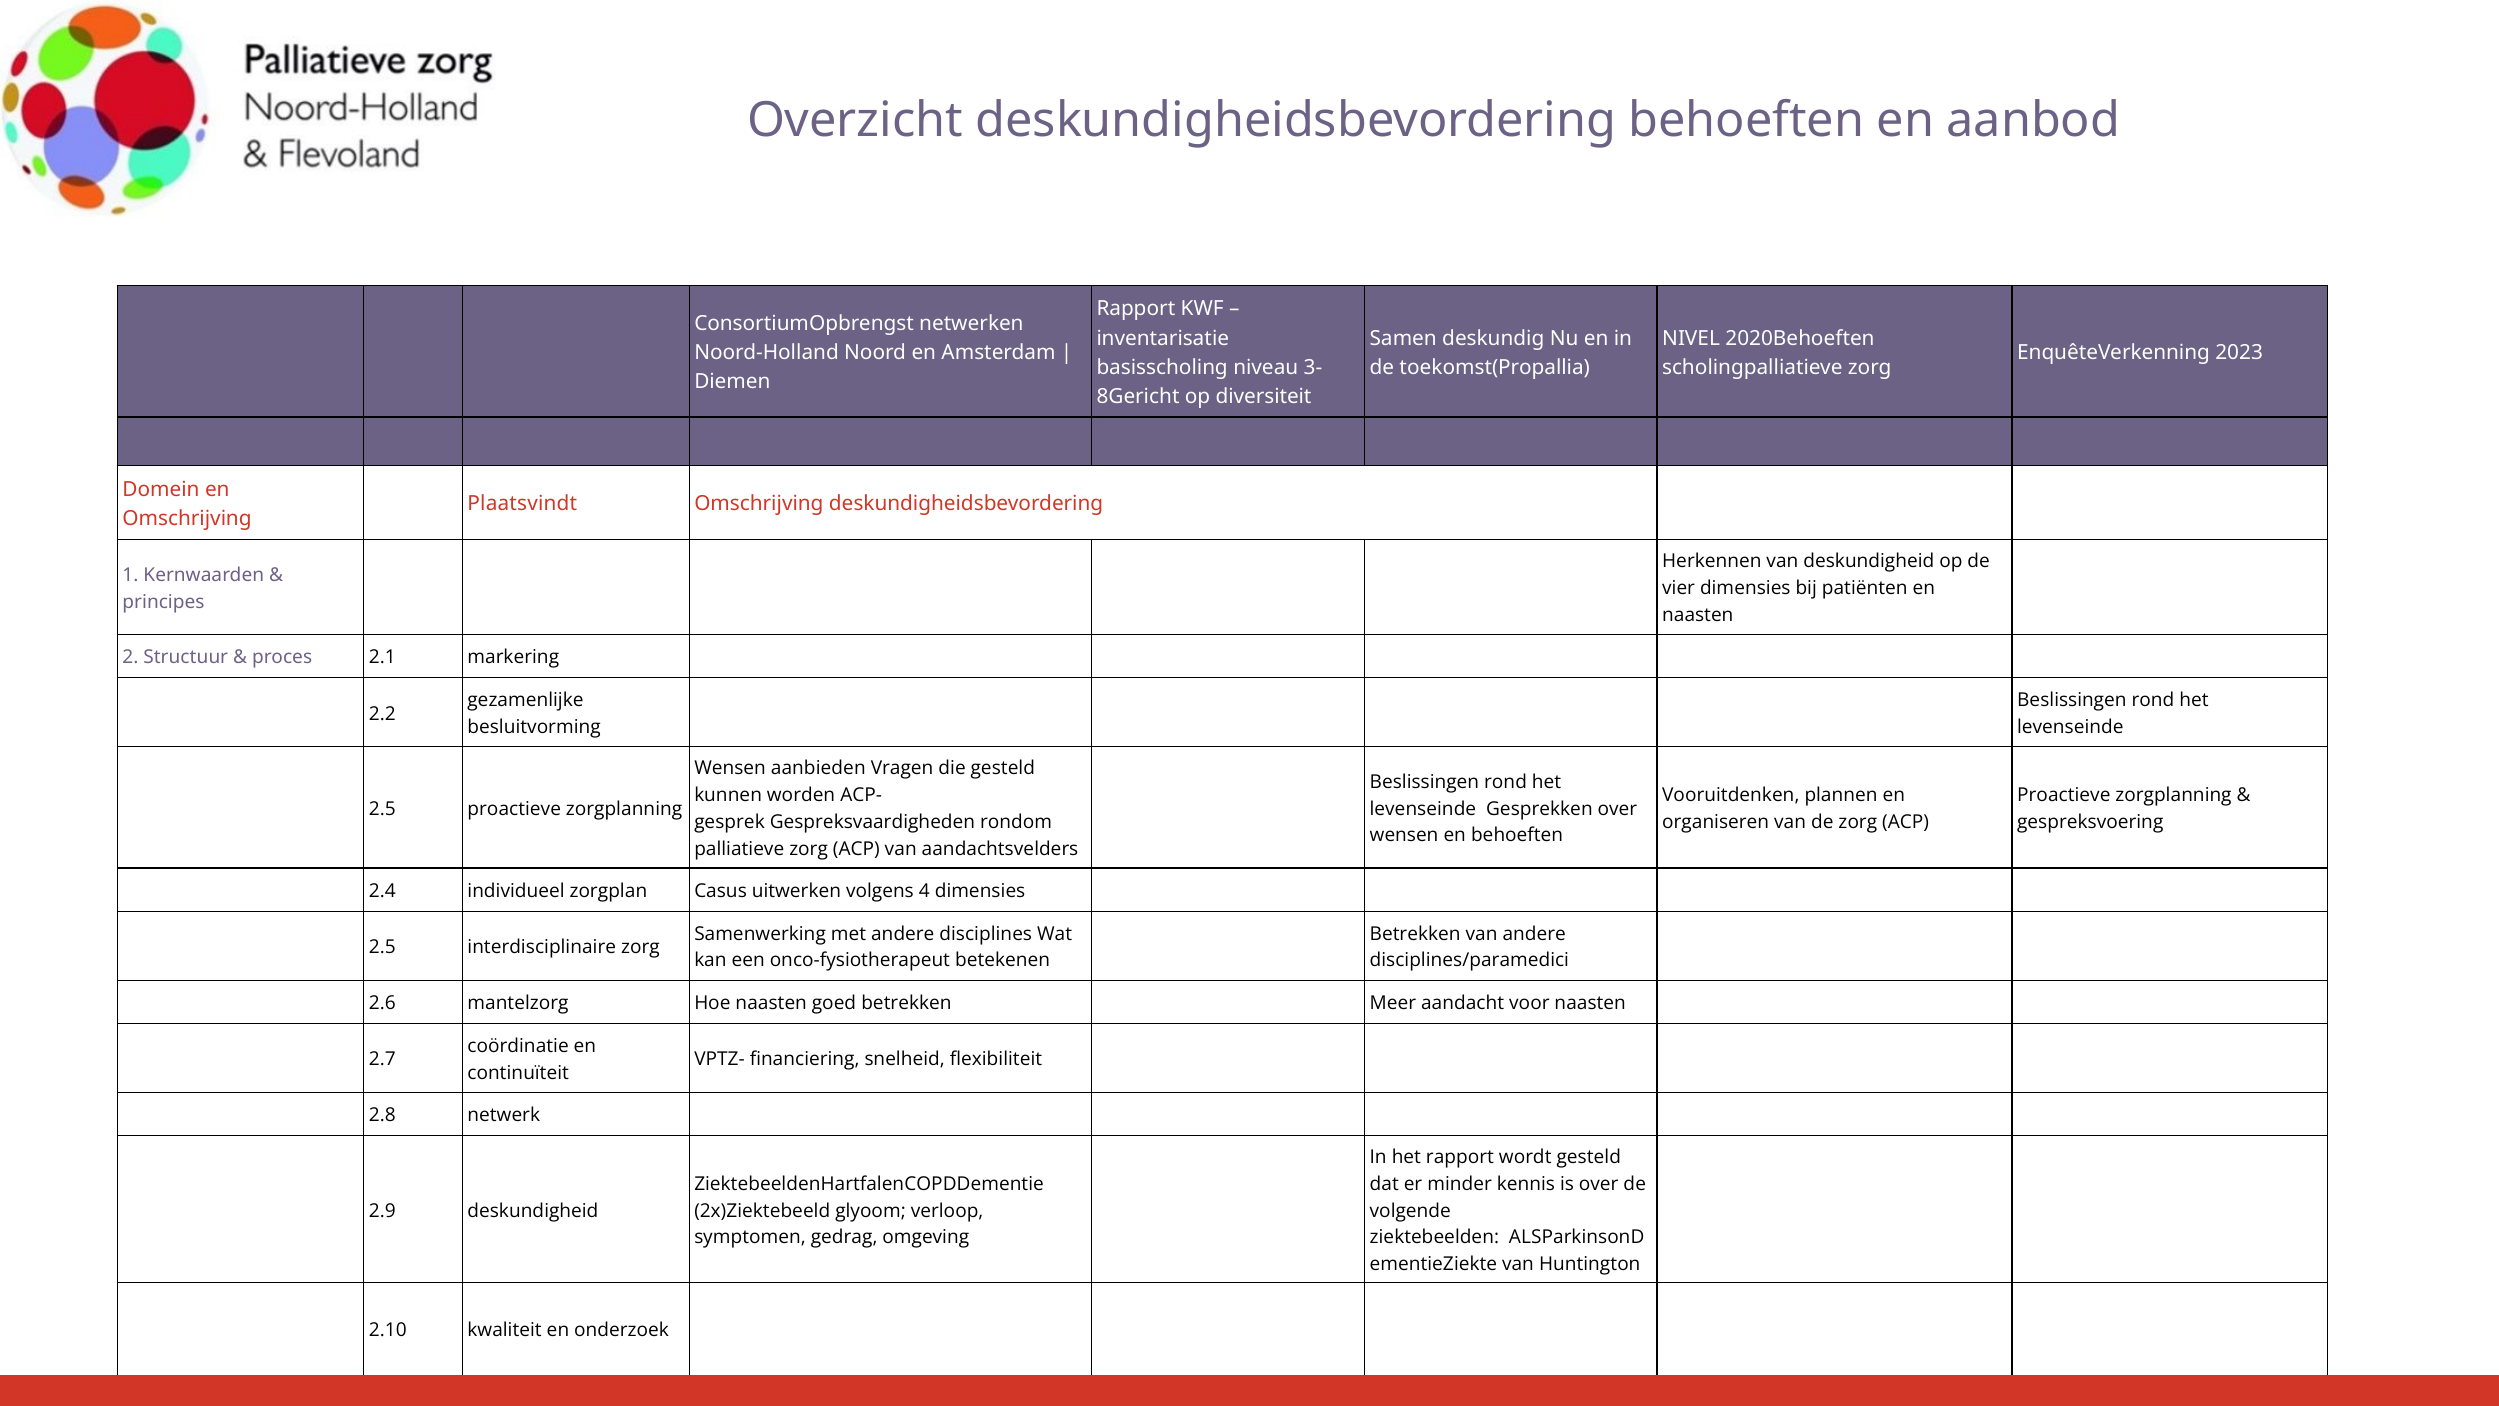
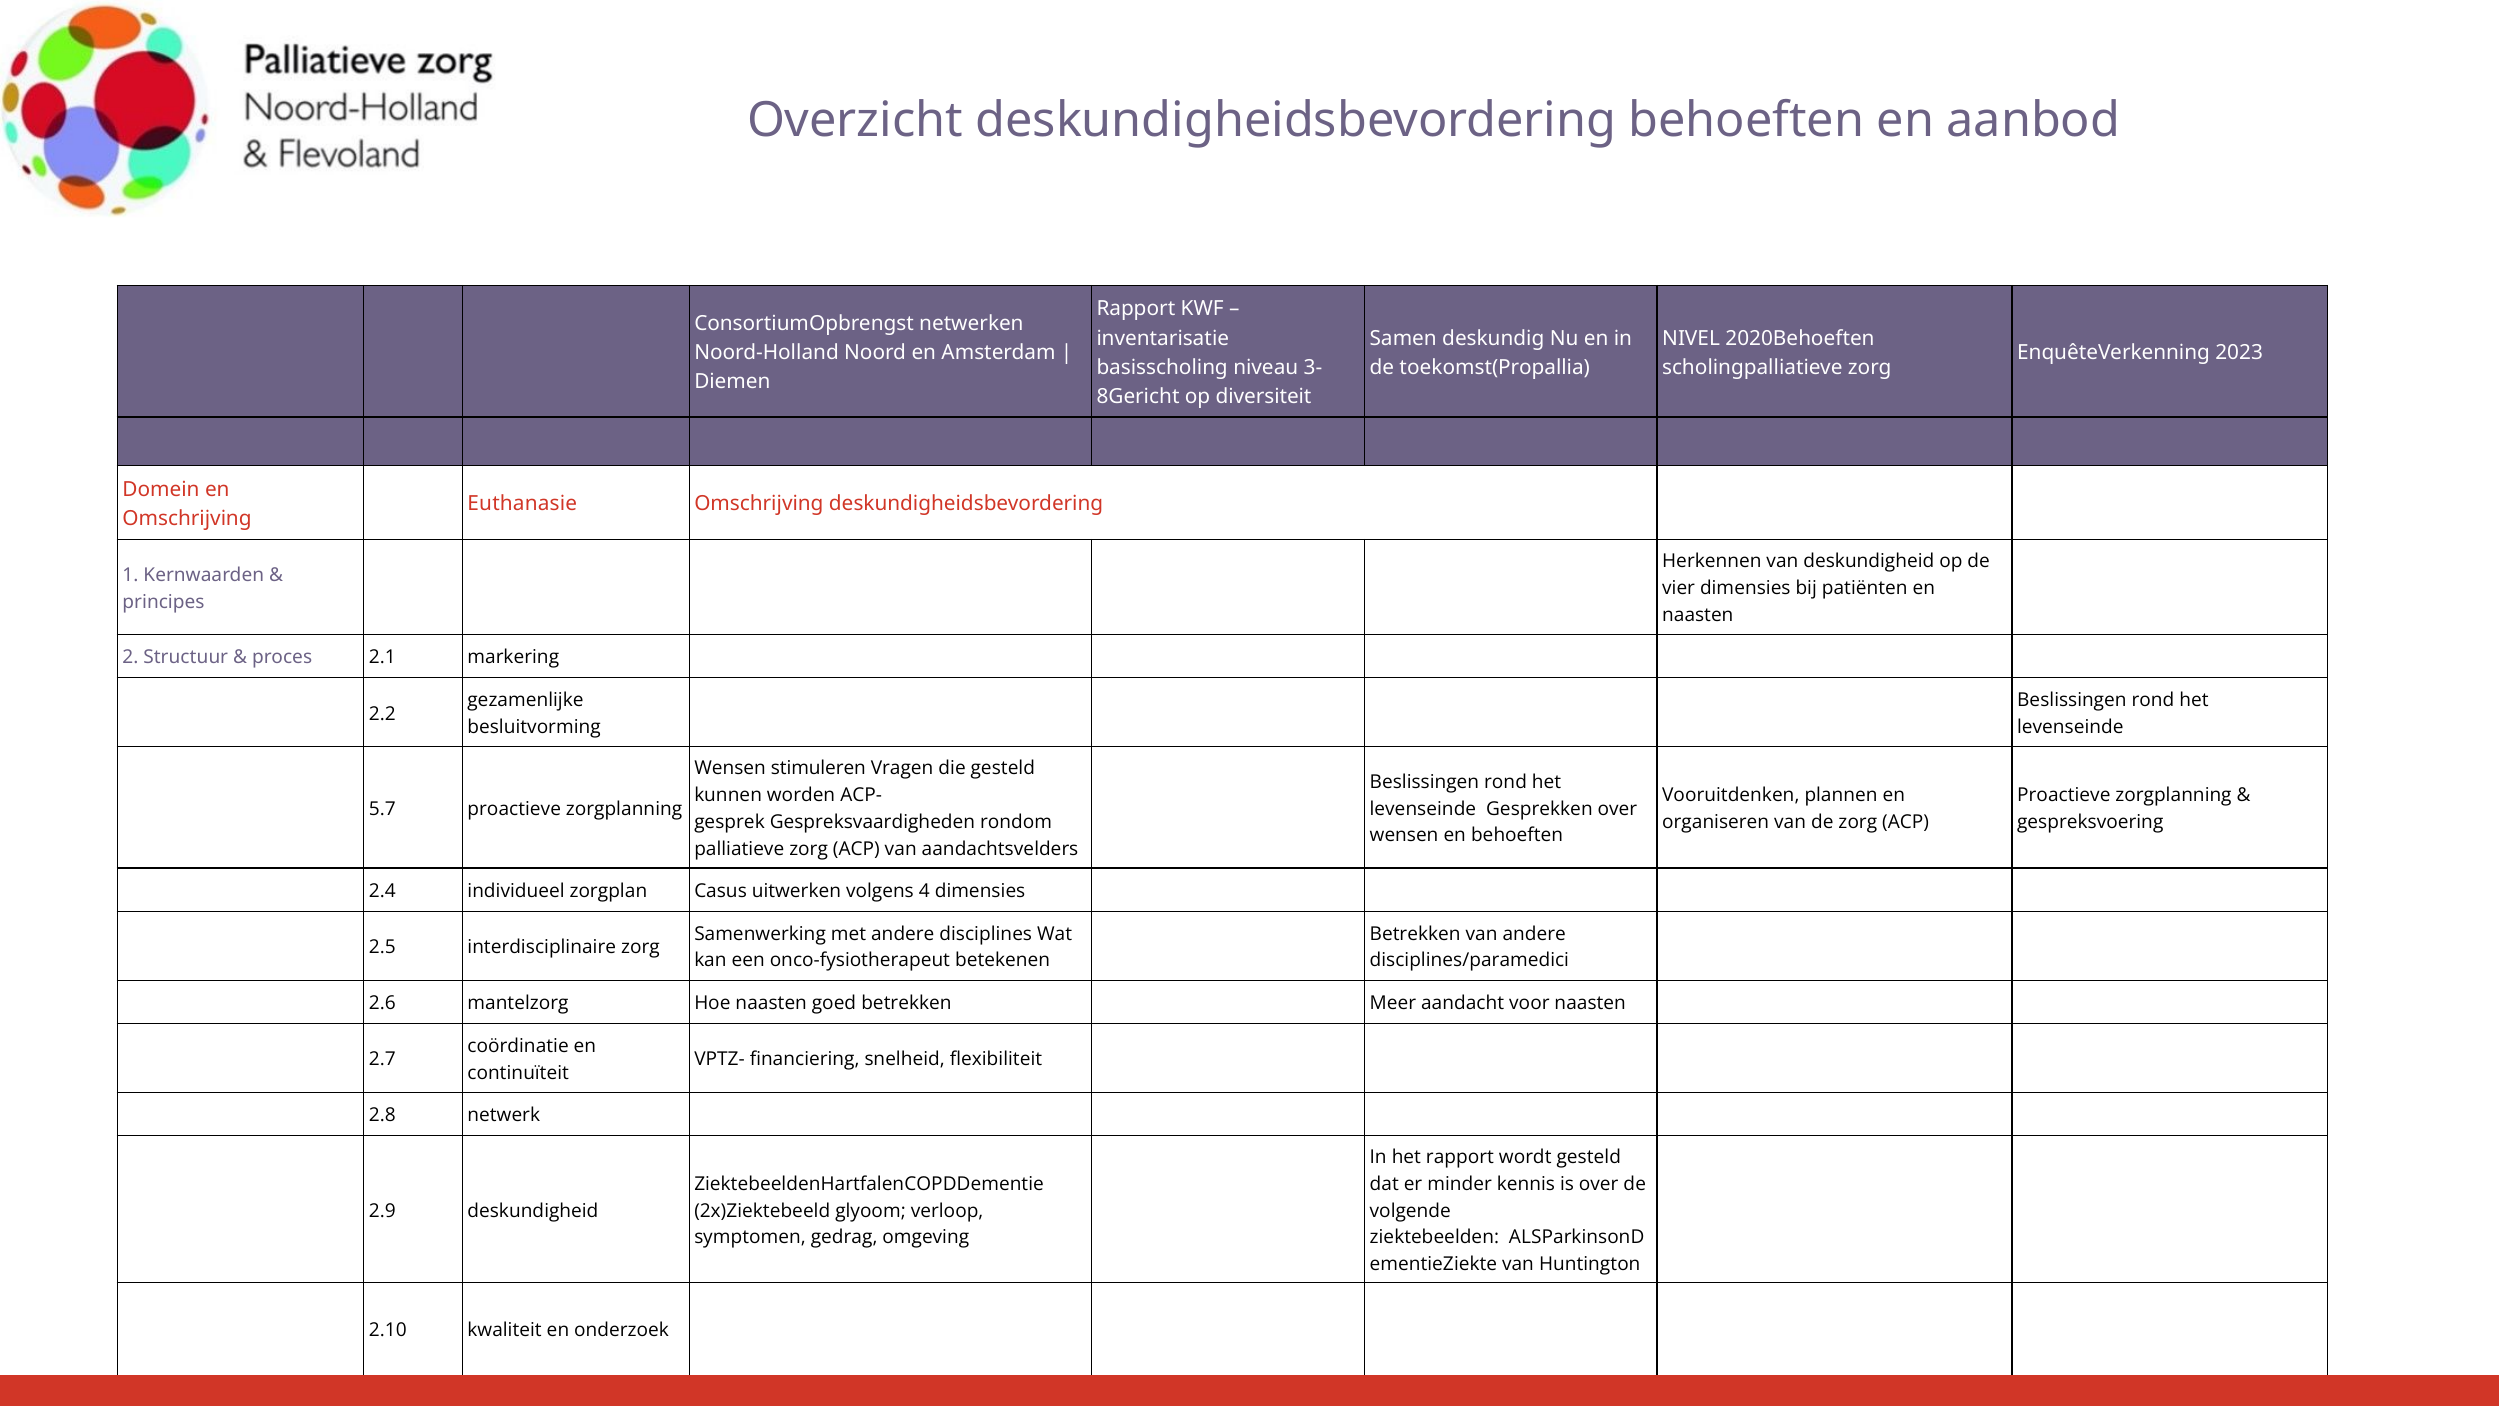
Plaatsvindt: Plaatsvindt -> Euthanasie
aanbieden: aanbieden -> stimuleren
2.5 at (382, 809): 2.5 -> 5.7
